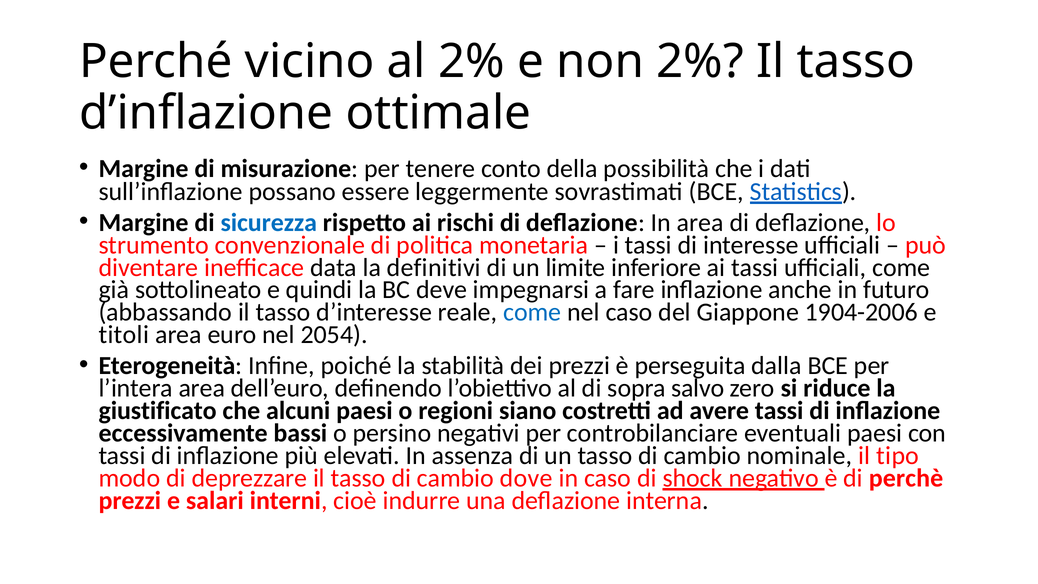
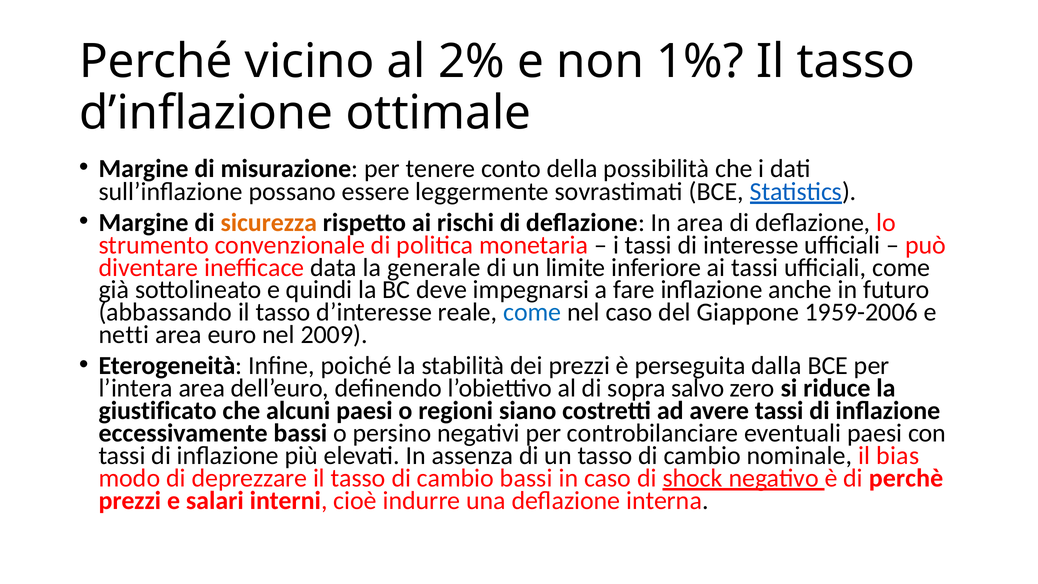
non 2%: 2% -> 1%
sicurezza colour: blue -> orange
definitivi: definitivi -> generale
1904-2006: 1904-2006 -> 1959-2006
titoli: titoli -> netti
2054: 2054 -> 2009
tipo: tipo -> bias
cambio dove: dove -> bassi
